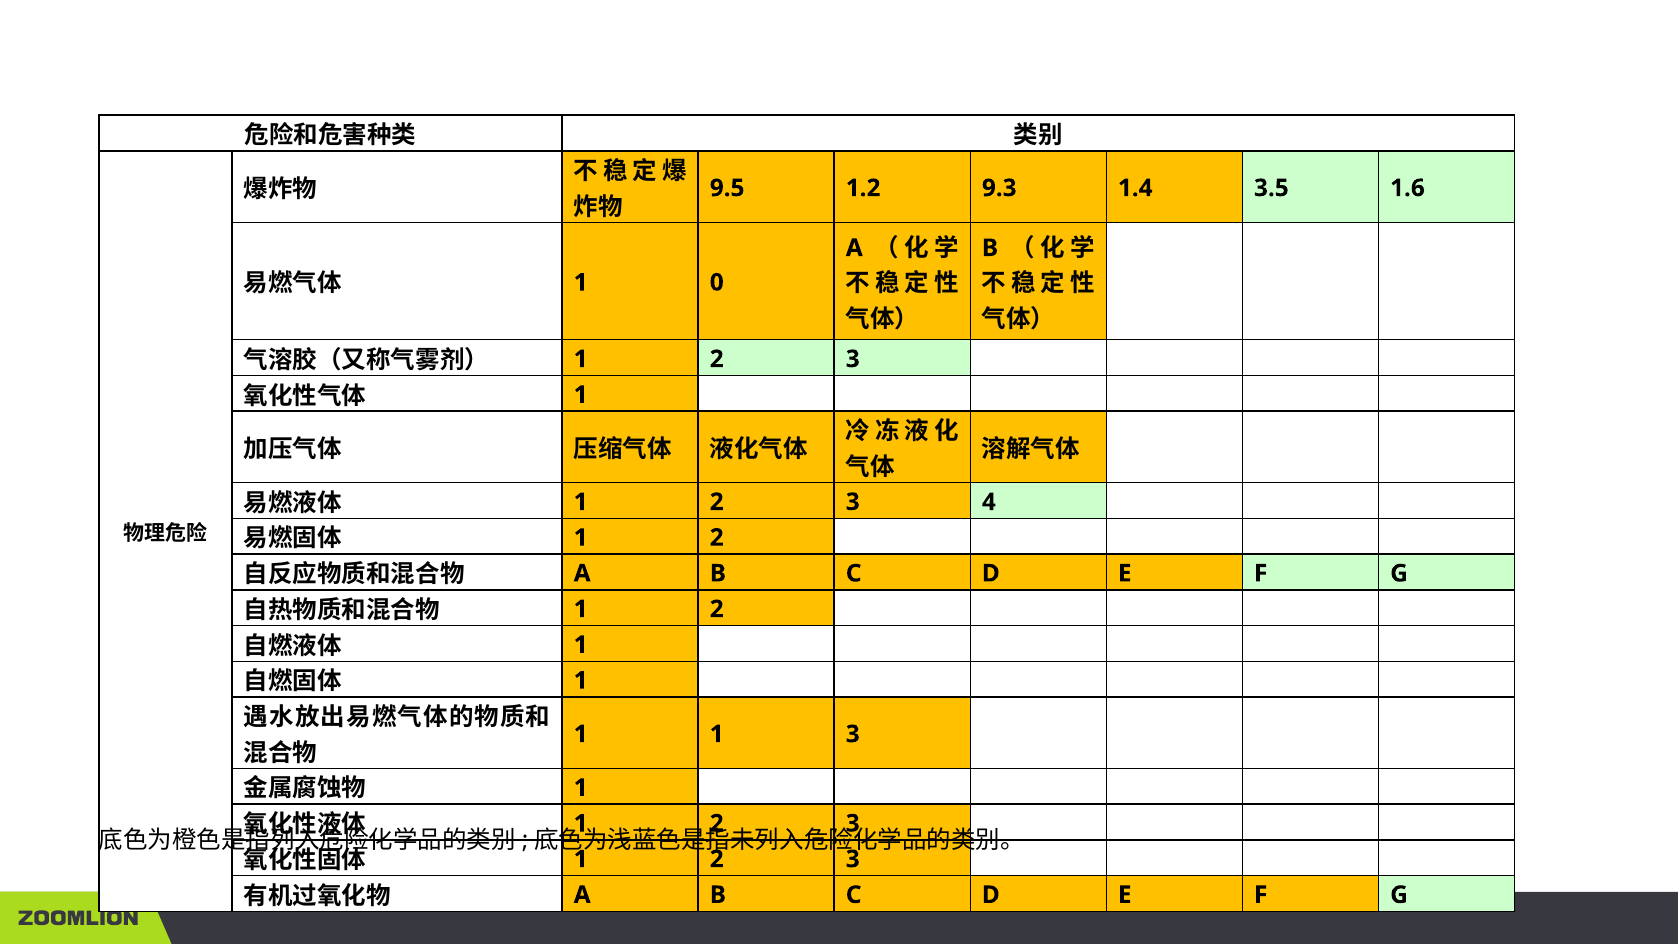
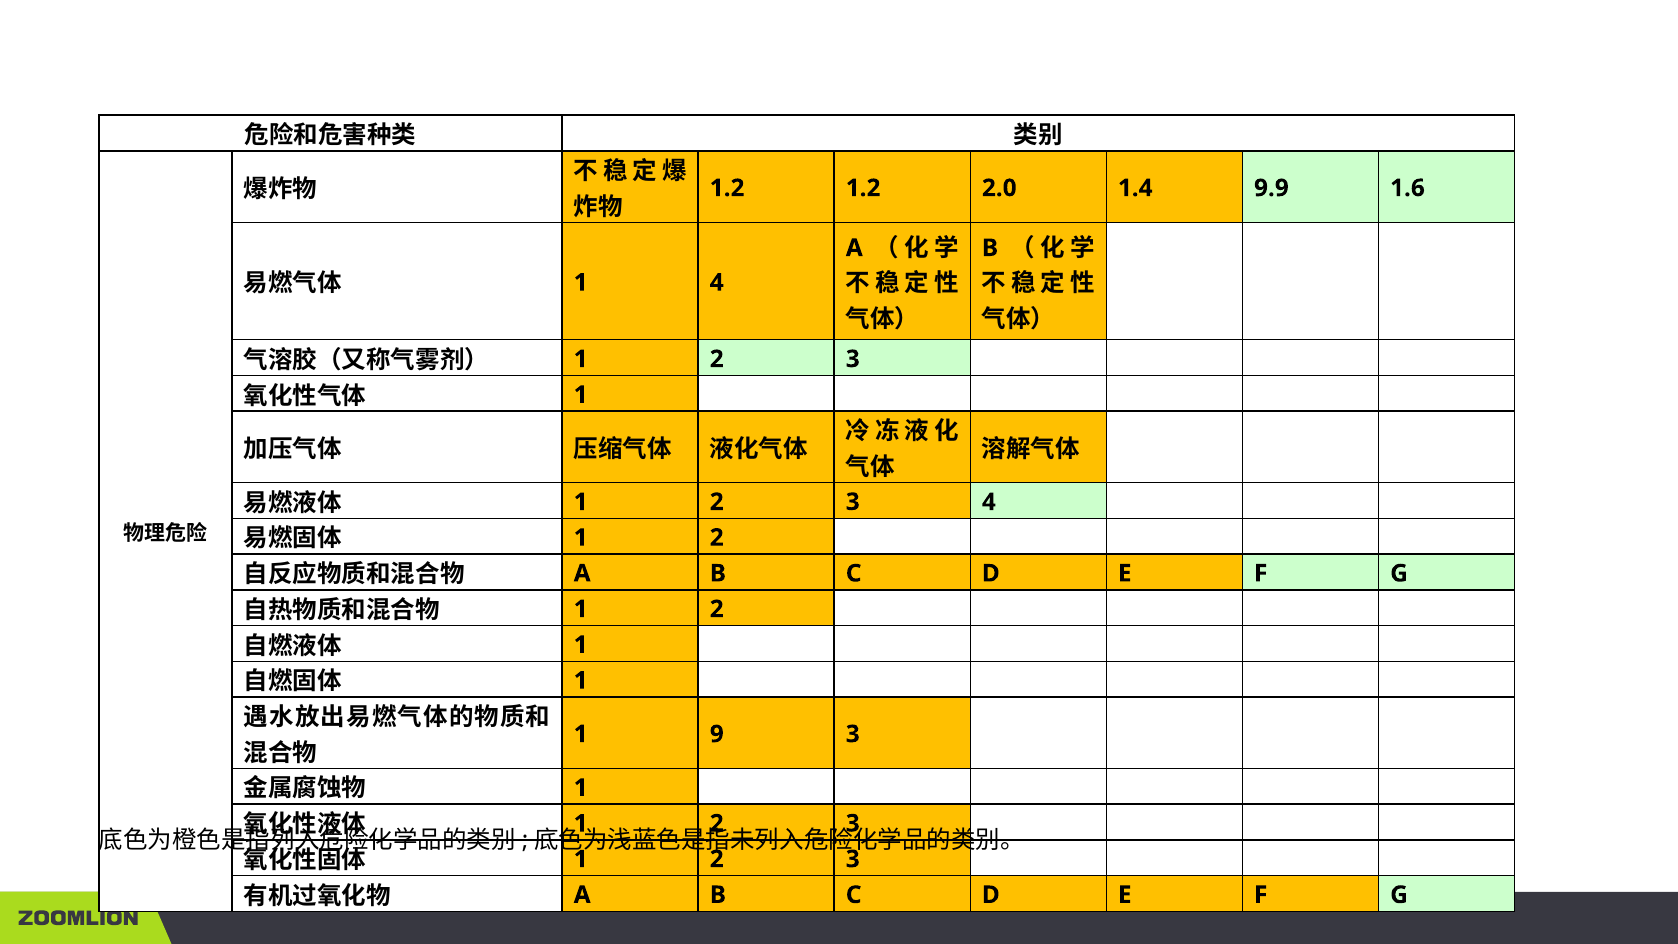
9.5 at (727, 188): 9.5 -> 1.2
9.3: 9.3 -> 2.0
3.5: 3.5 -> 9.9
1 0: 0 -> 4
1 1: 1 -> 9
